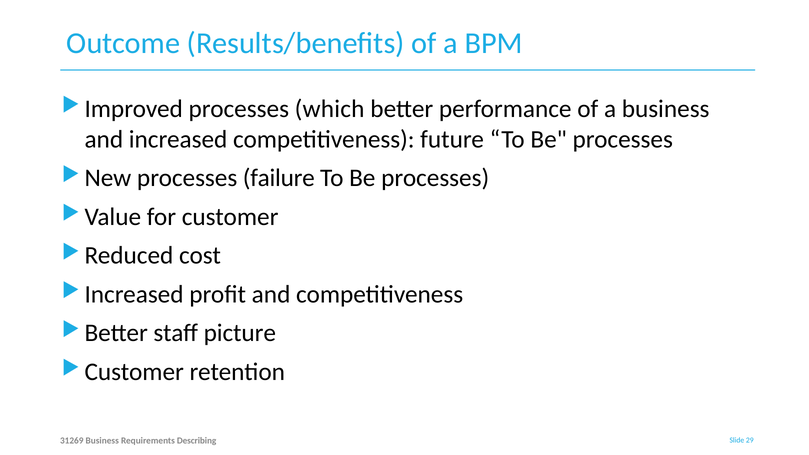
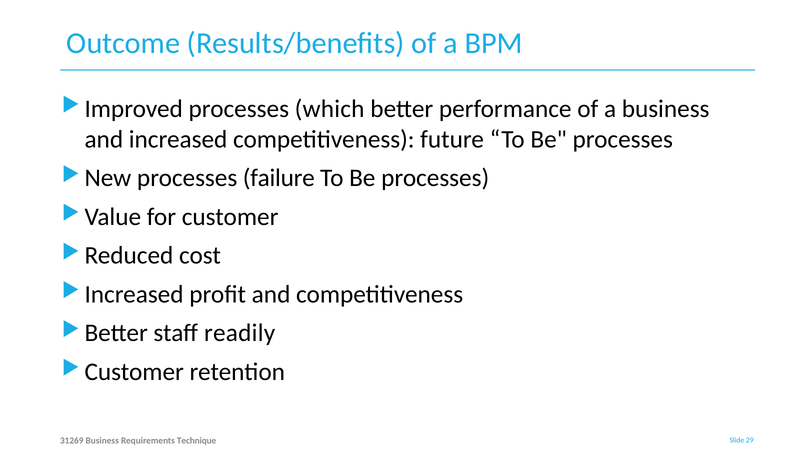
picture: picture -> readily
Describing: Describing -> Technique
